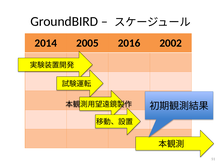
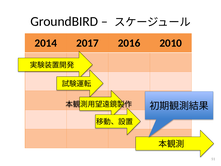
2005: 2005 -> 2017
2002: 2002 -> 2010
